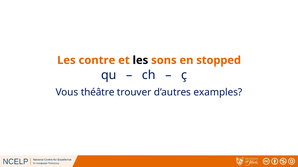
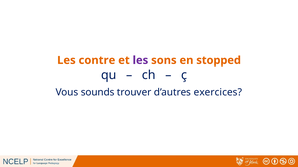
les at (140, 60) colour: black -> purple
théâtre: théâtre -> sounds
examples: examples -> exercices
